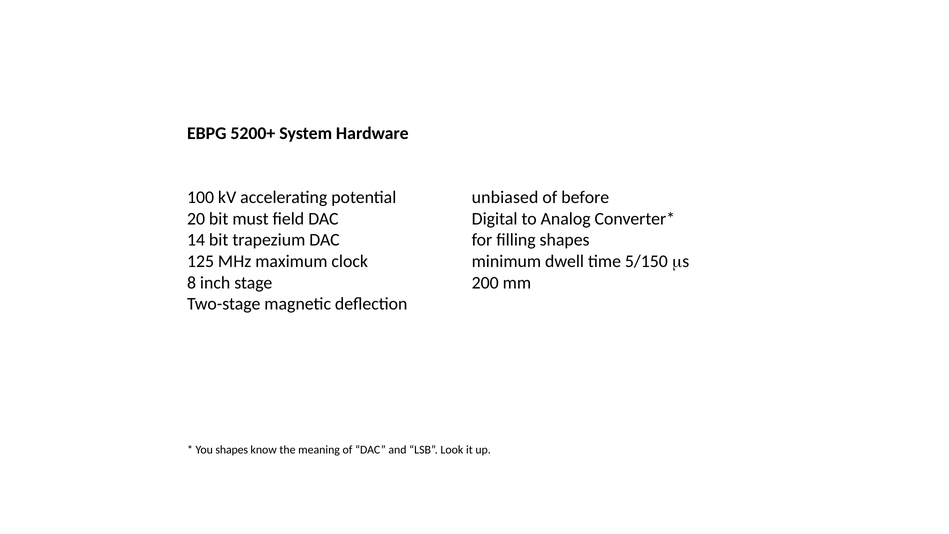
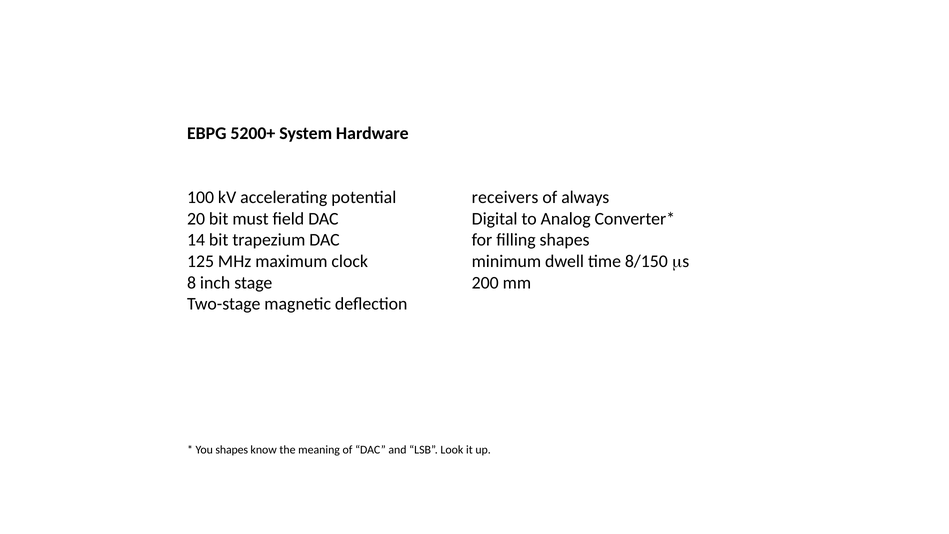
unbiased: unbiased -> receivers
before: before -> always
5/150: 5/150 -> 8/150
